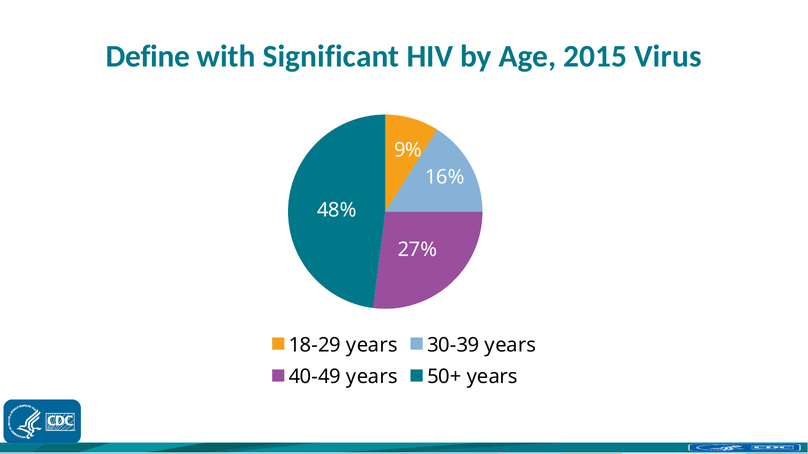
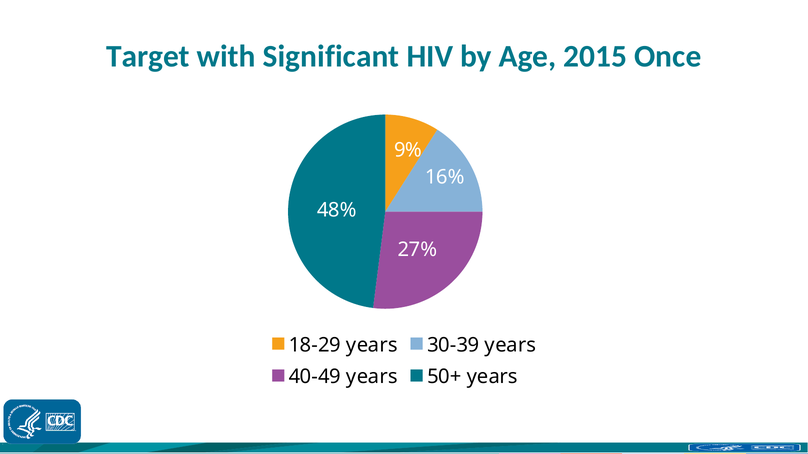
Define: Define -> Target
Virus: Virus -> Once
